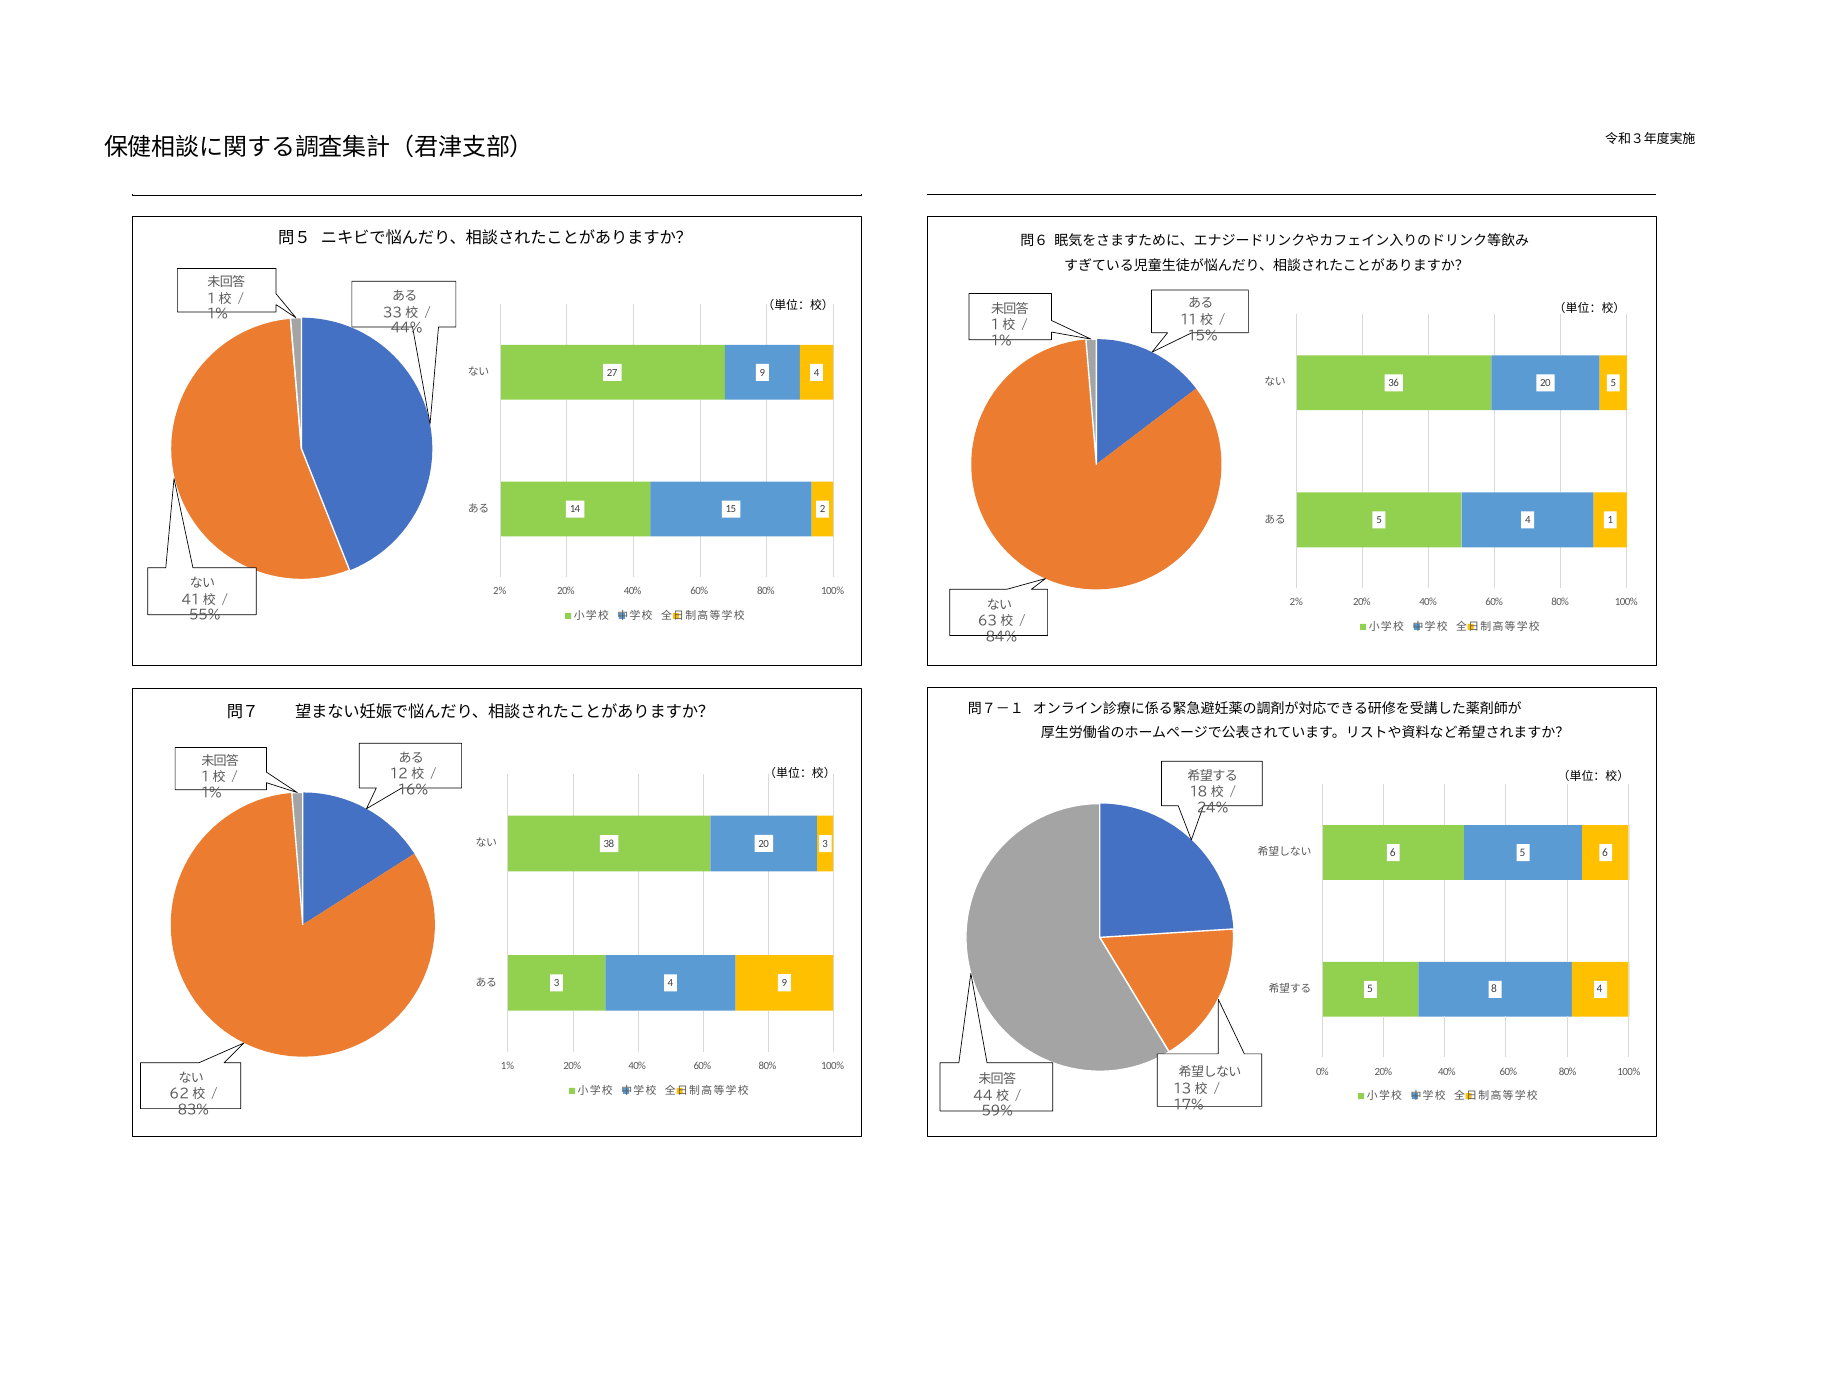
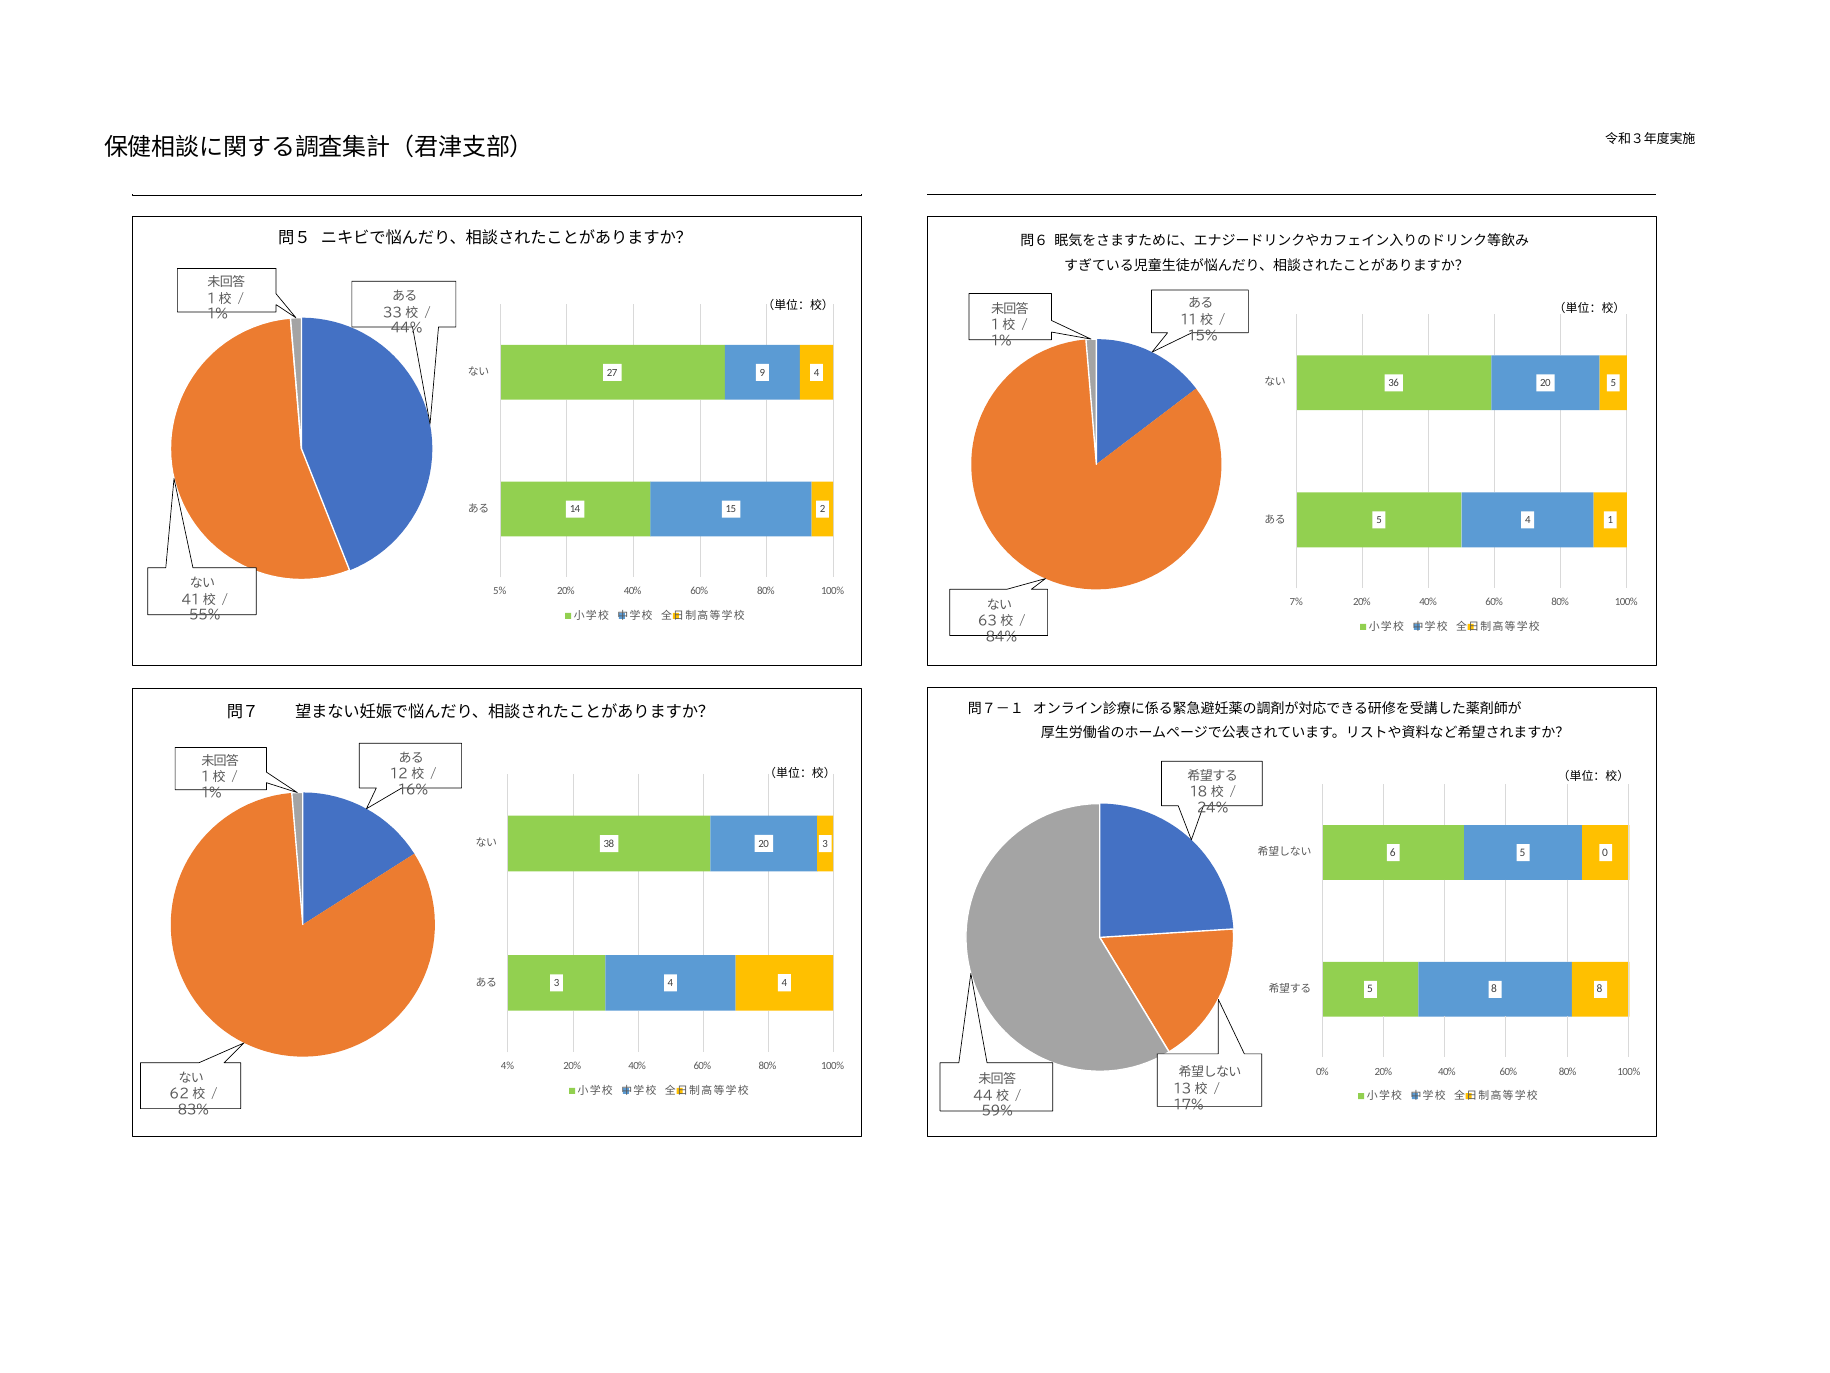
2% at (500, 591): 2% -> 5%
2% at (1296, 602): 2% -> 7%
5 6: 6 -> 0
4 9: 9 -> 4
8 4: 4 -> 8
1% at (508, 1066): 1% -> 4%
